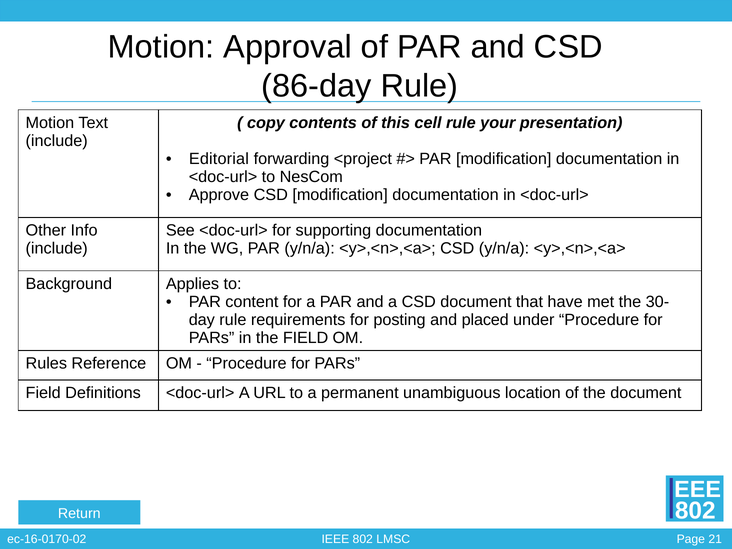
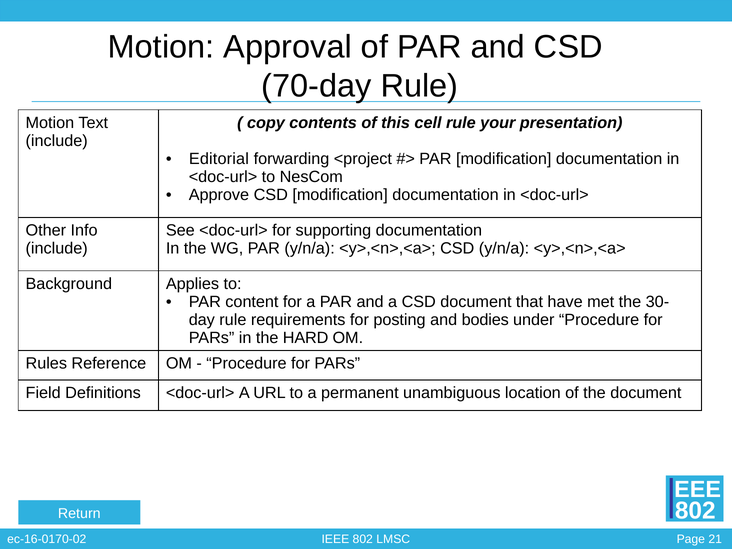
86-day: 86-day -> 70-day
placed: placed -> bodies
the FIELD: FIELD -> HARD
